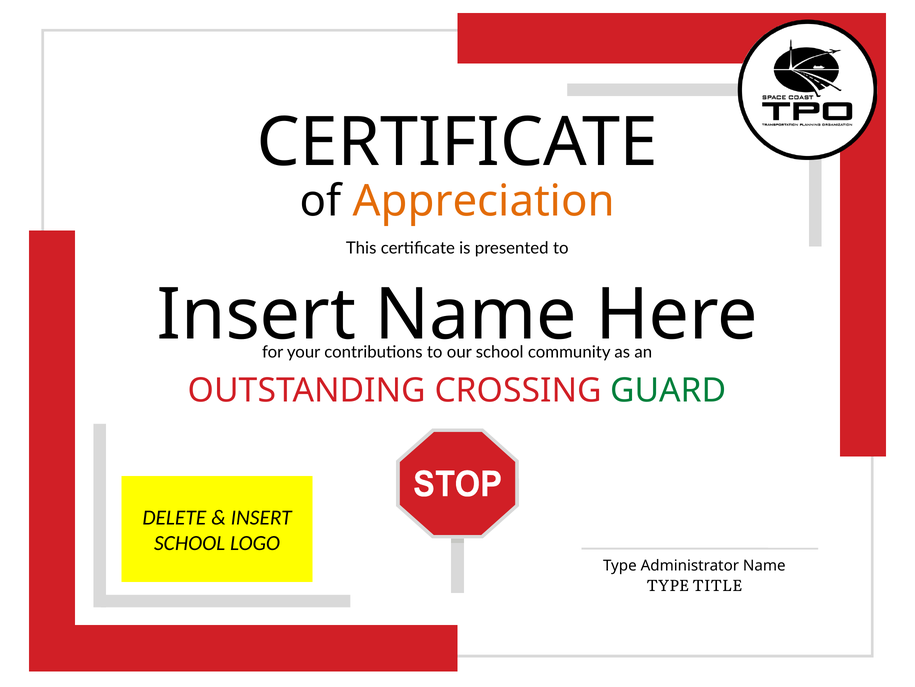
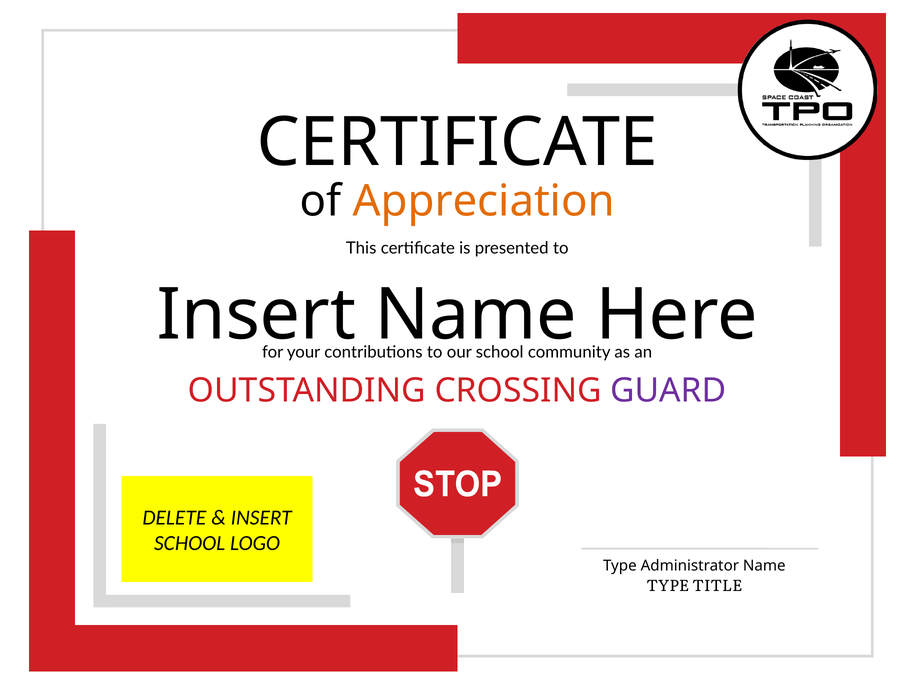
GUARD colour: green -> purple
